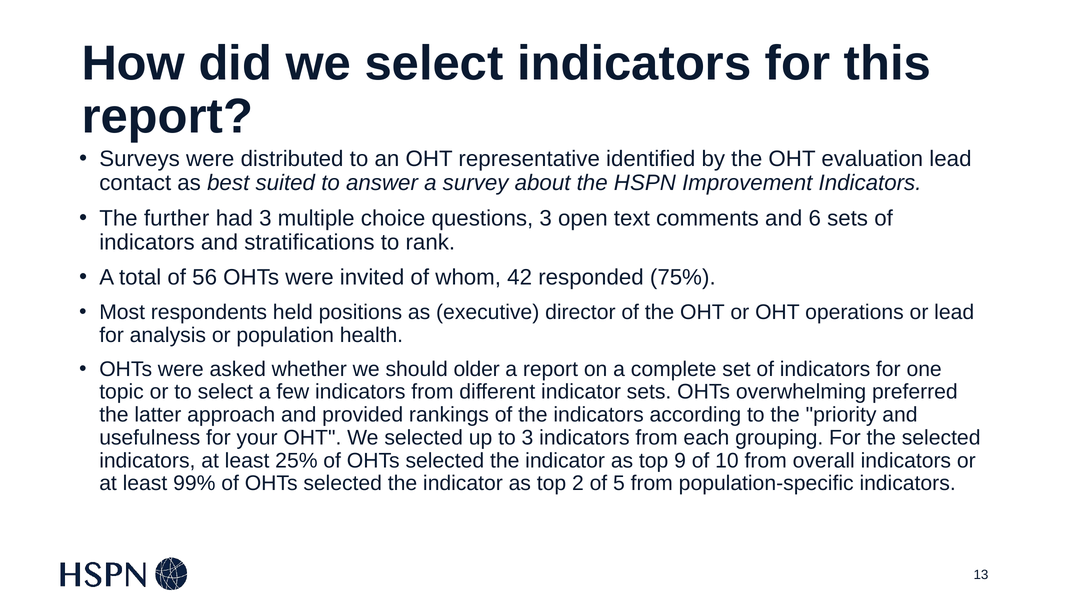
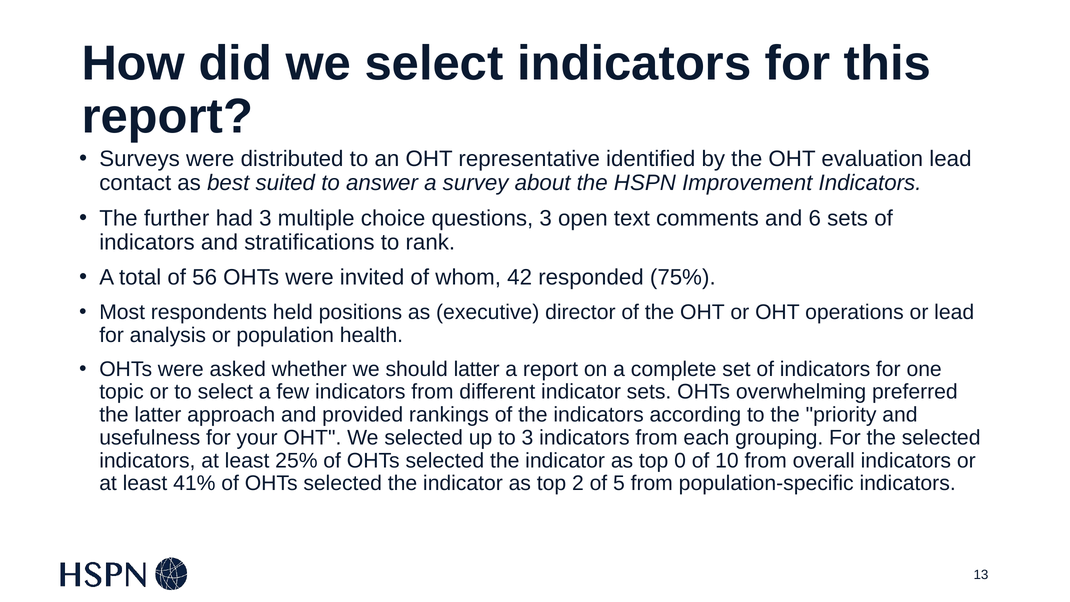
should older: older -> latter
9: 9 -> 0
99%: 99% -> 41%
